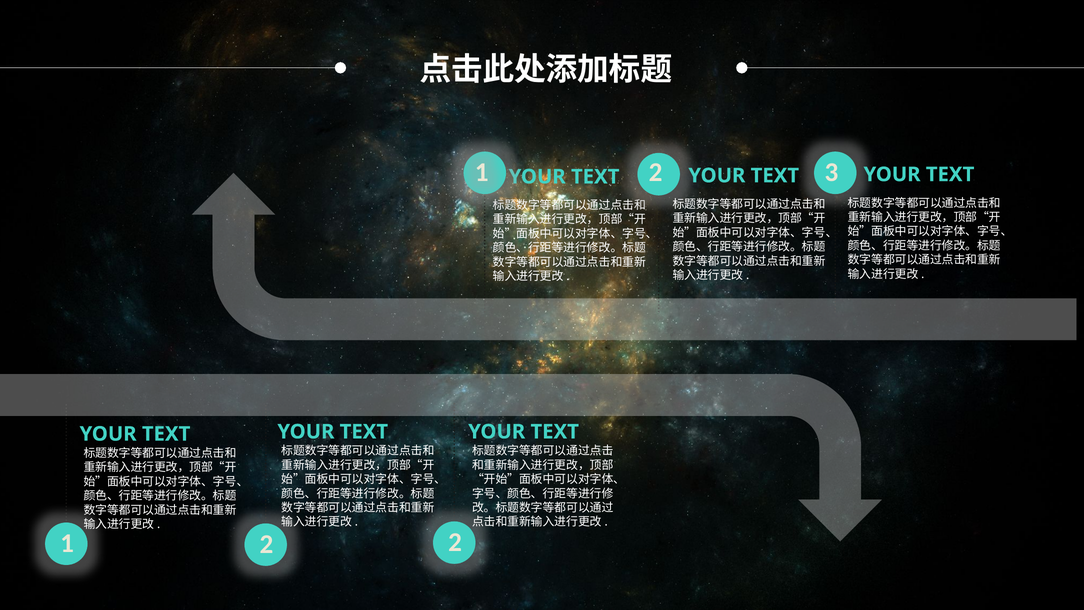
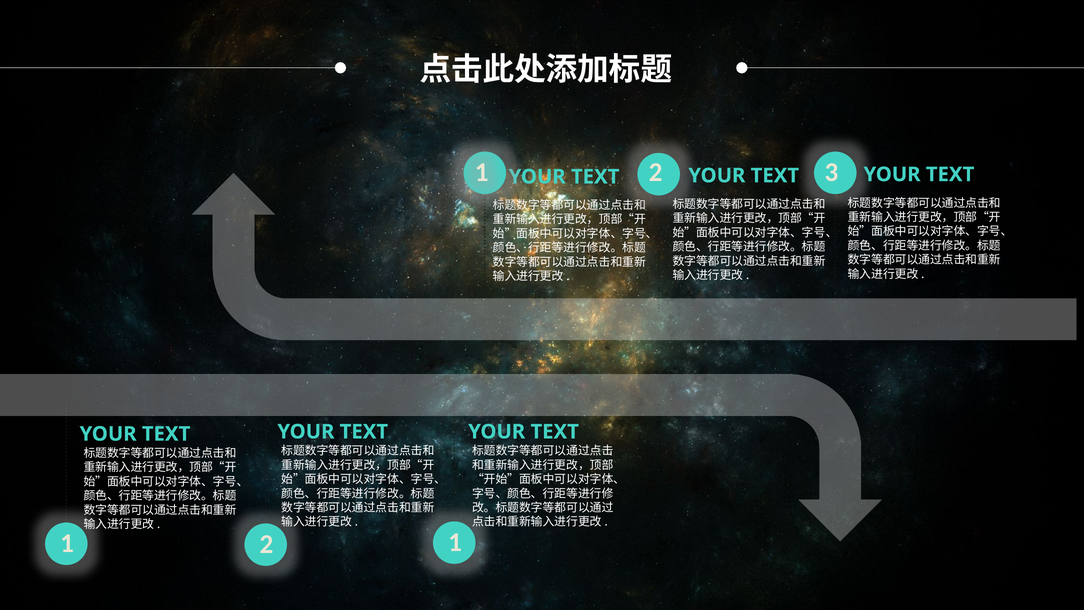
2 2: 2 -> 1
